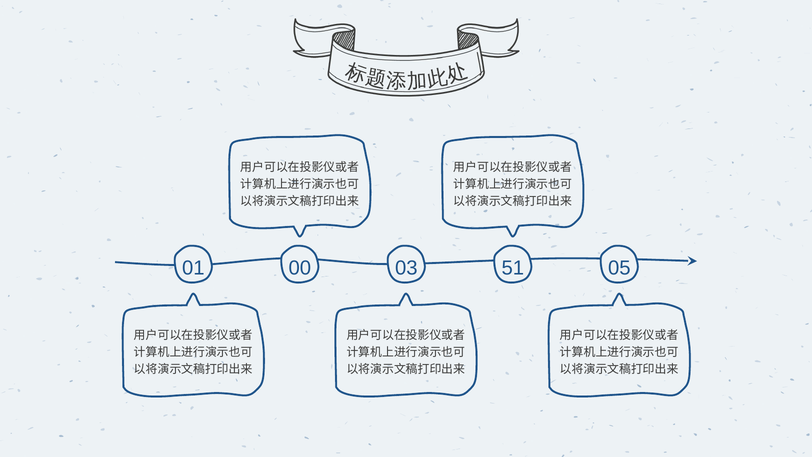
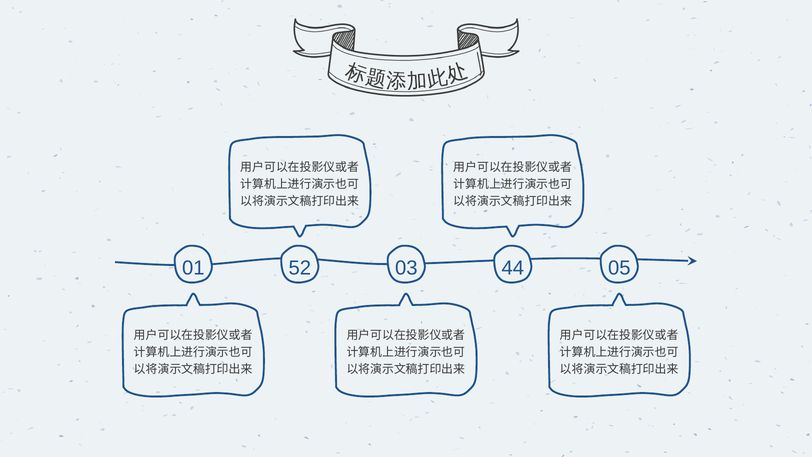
00: 00 -> 52
51: 51 -> 44
